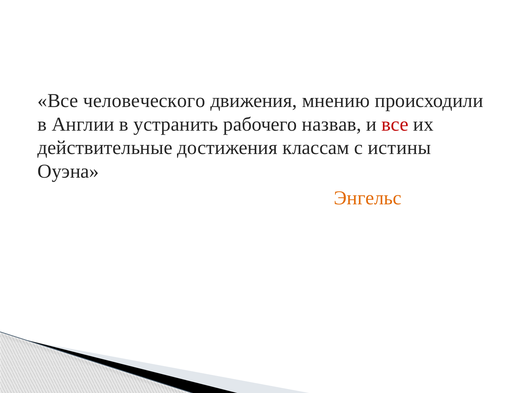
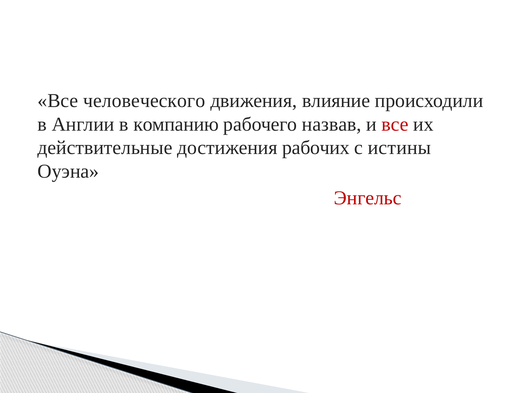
мнению: мнению -> влияние
устранить: устранить -> компанию
классам: классам -> рабочих
Энгельс colour: orange -> red
